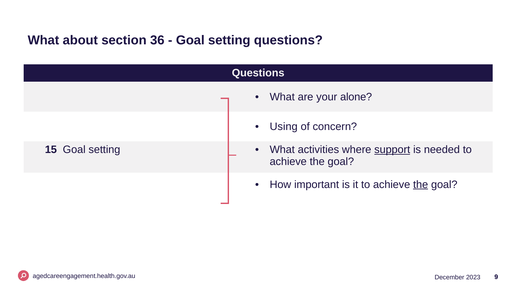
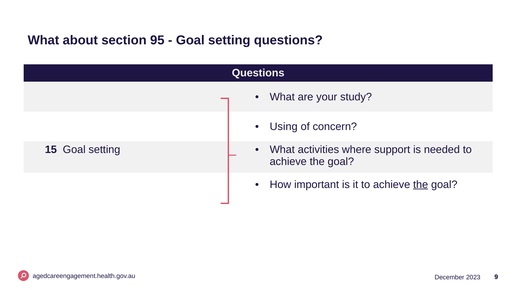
36: 36 -> 95
alone: alone -> study
support underline: present -> none
